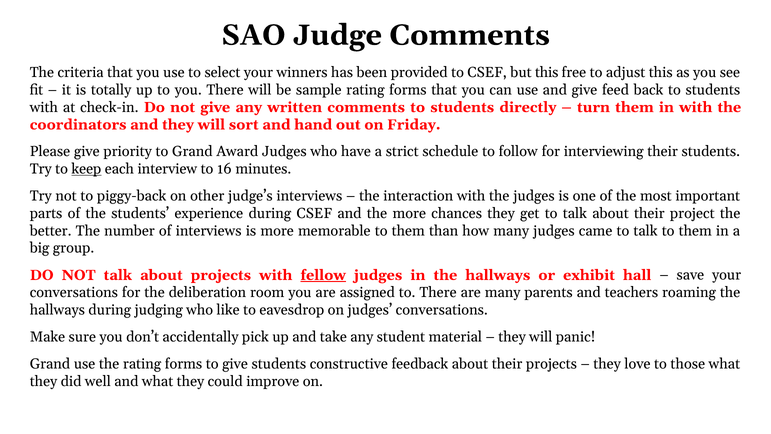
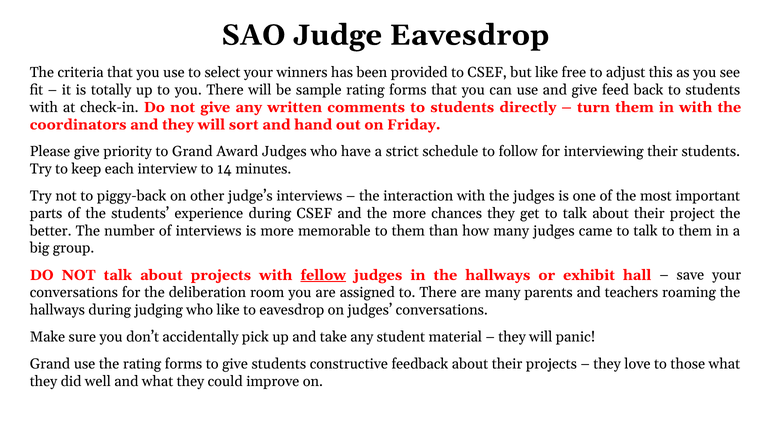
Judge Comments: Comments -> Eavesdrop
but this: this -> like
keep underline: present -> none
16: 16 -> 14
